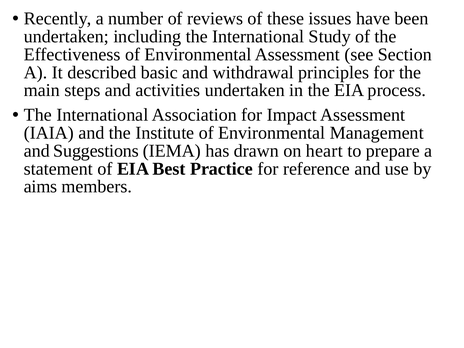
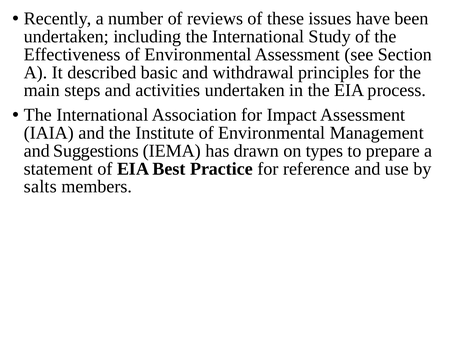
heart: heart -> types
aims: aims -> salts
